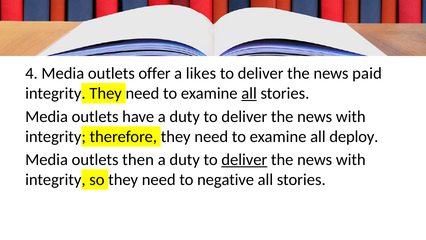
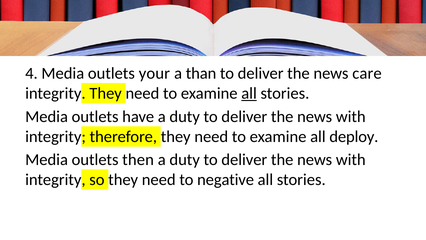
offer: offer -> your
likes: likes -> than
paid: paid -> care
deliver at (244, 160) underline: present -> none
